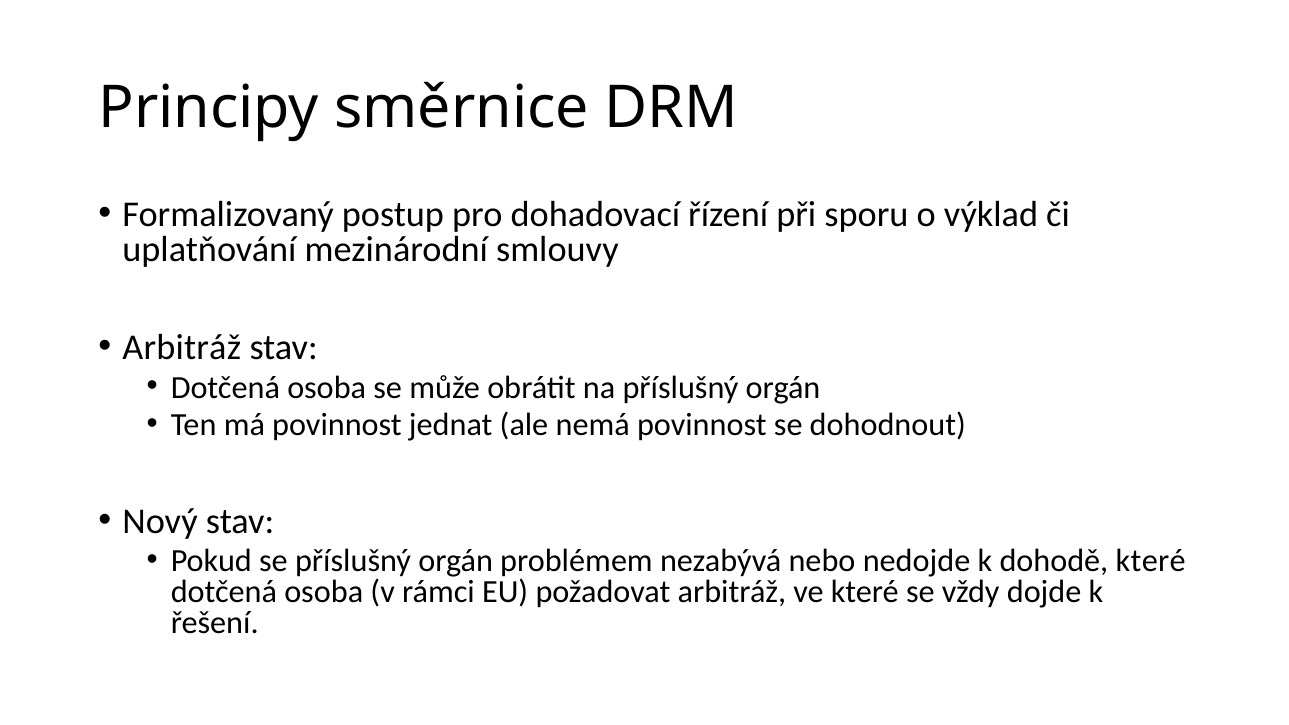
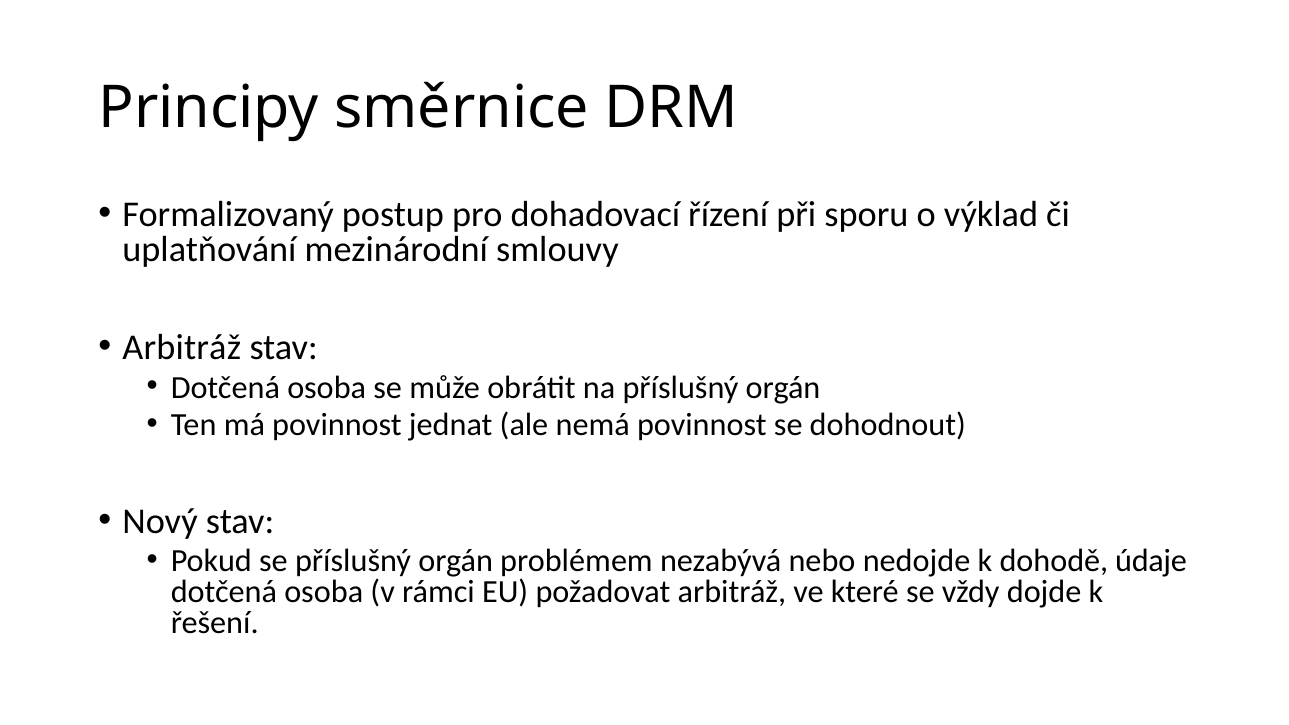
dohodě které: které -> údaje
